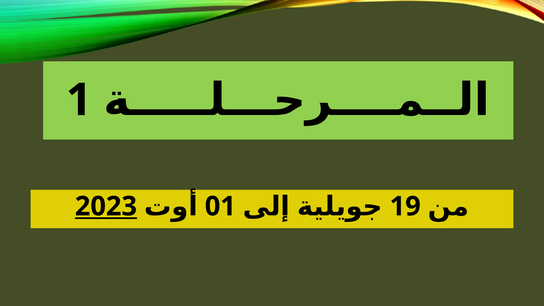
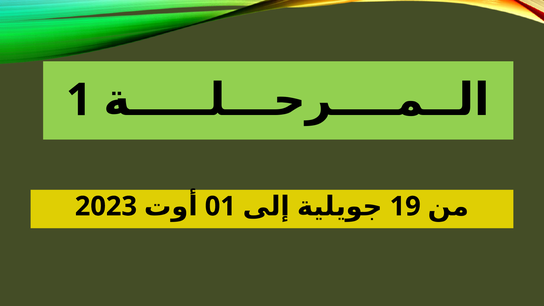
2023 underline: present -> none
